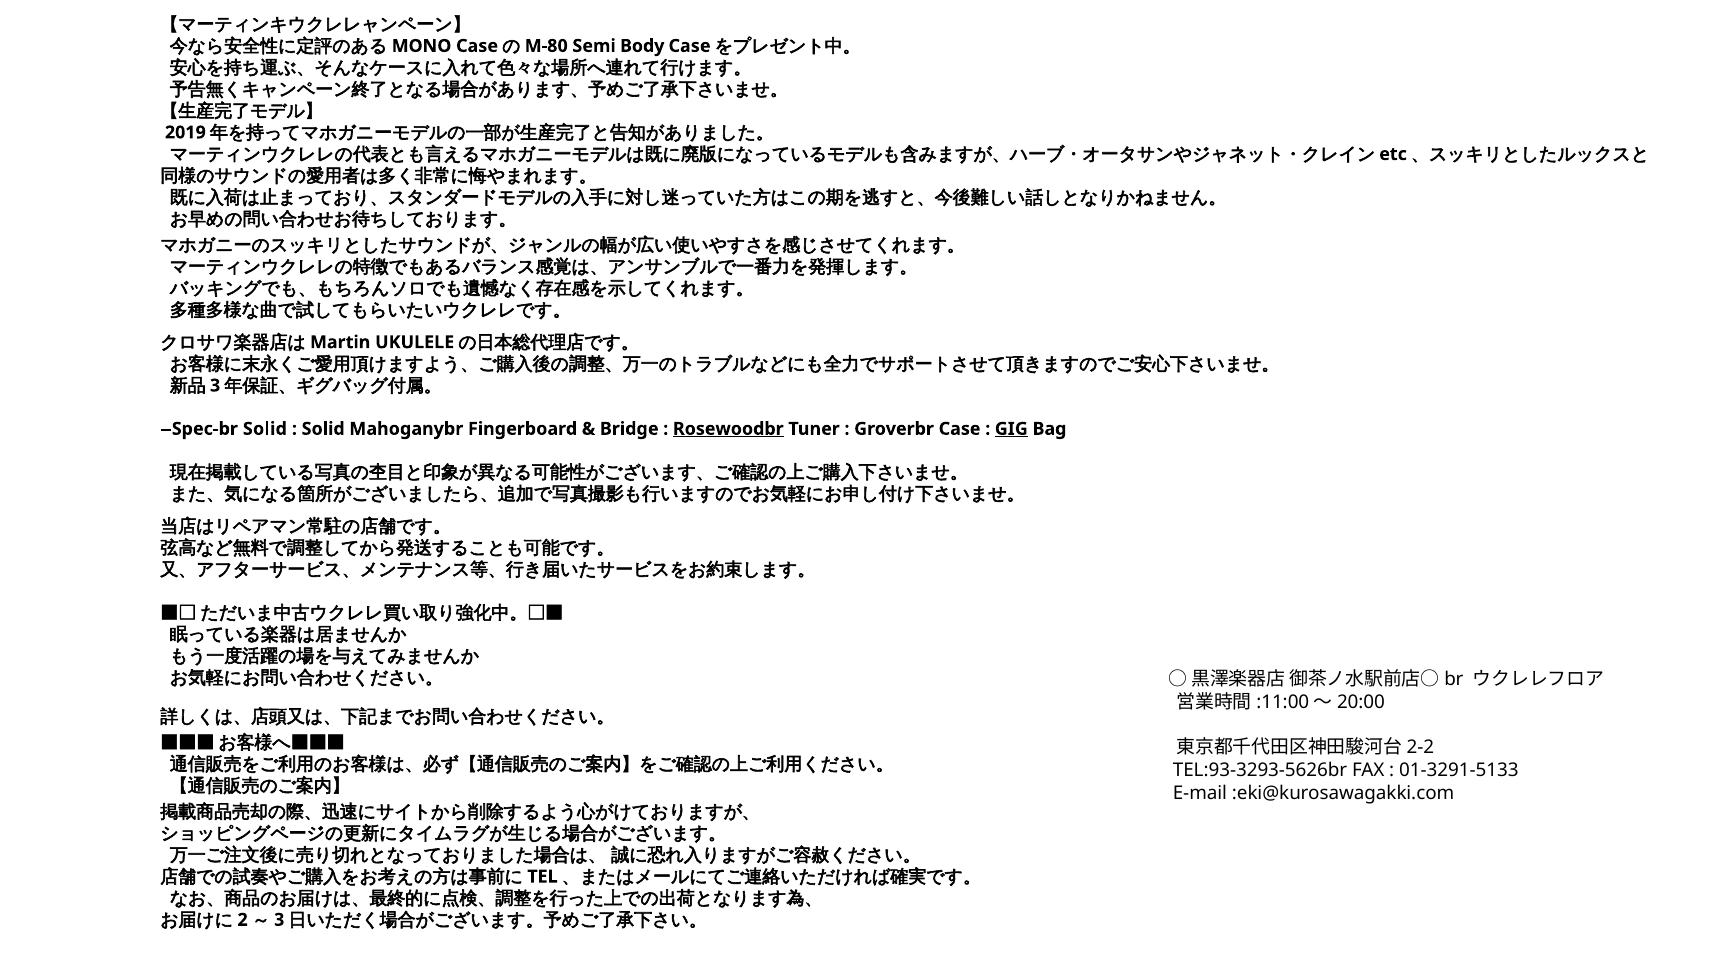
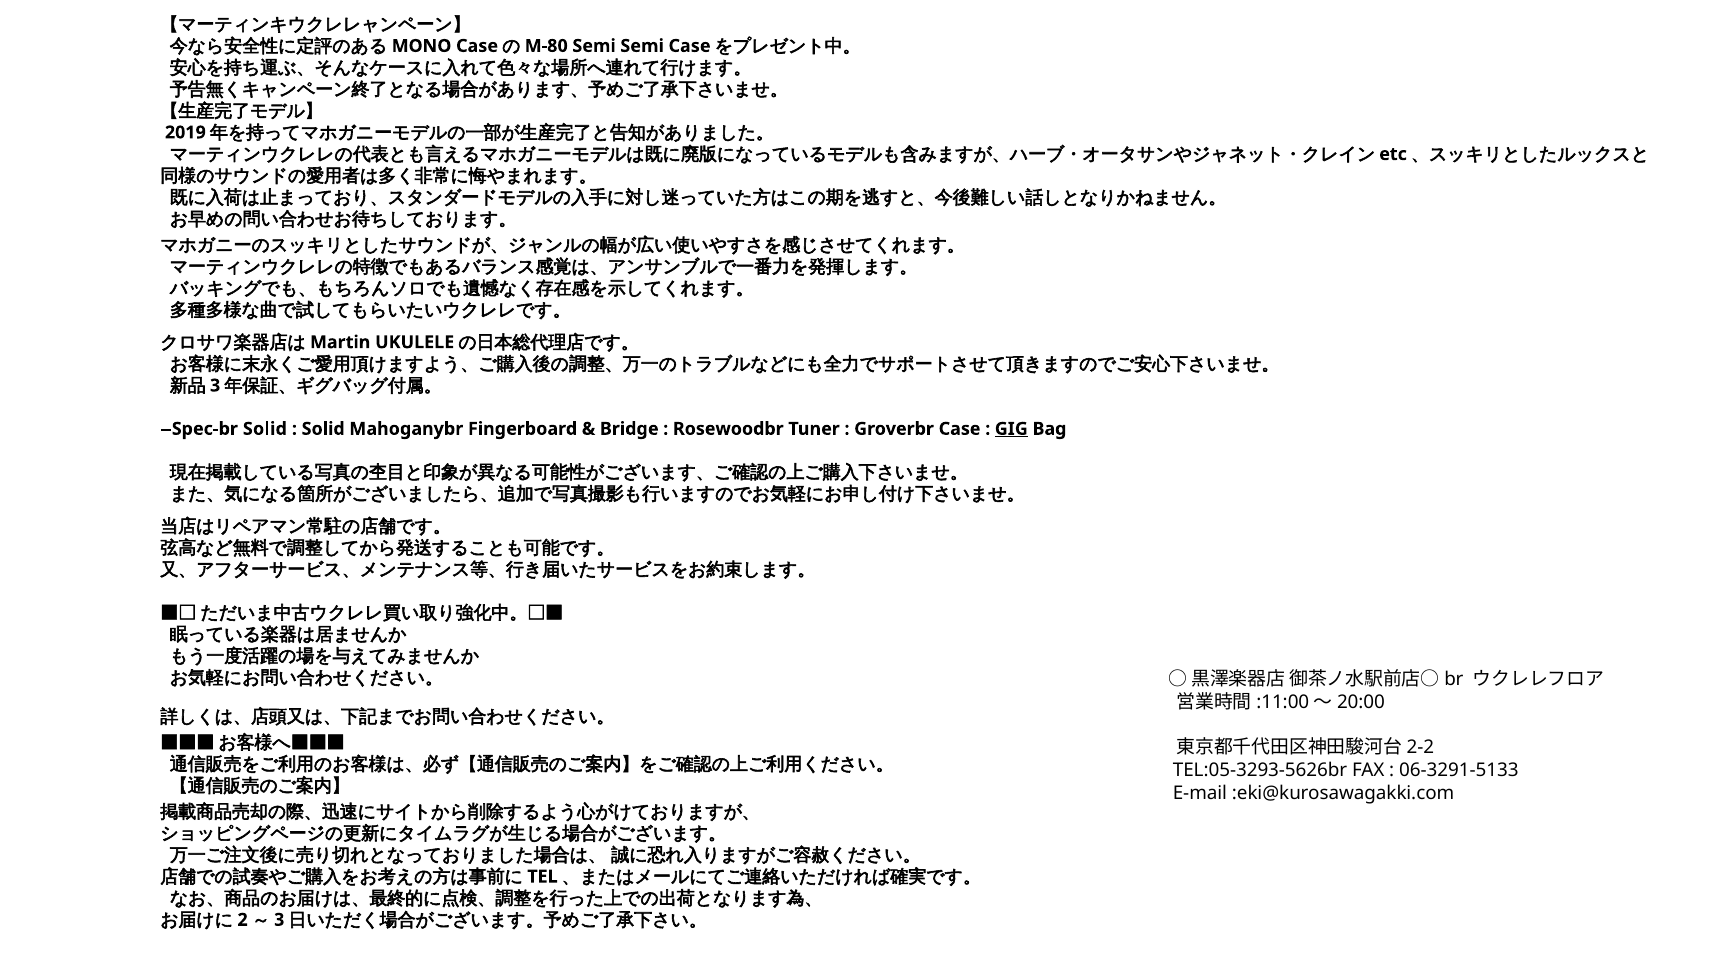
Semi Body: Body -> Semi
Rosewoodbr underline: present -> none
TEL:93-3293-5626br: TEL:93-3293-5626br -> TEL:05-3293-5626br
01-3291-5133: 01-3291-5133 -> 06-3291-5133
